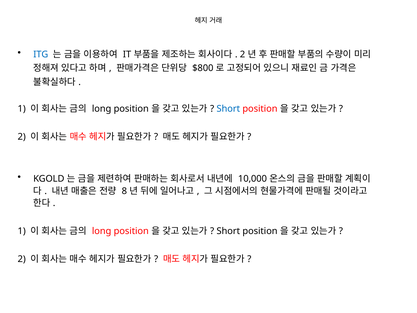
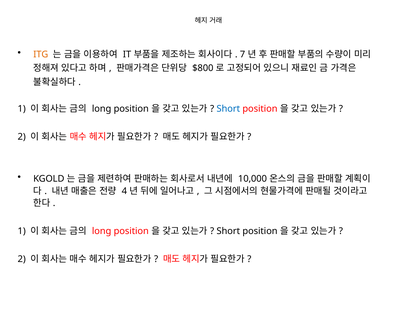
ITG colour: blue -> orange
2 at (243, 54): 2 -> 7
8: 8 -> 4
